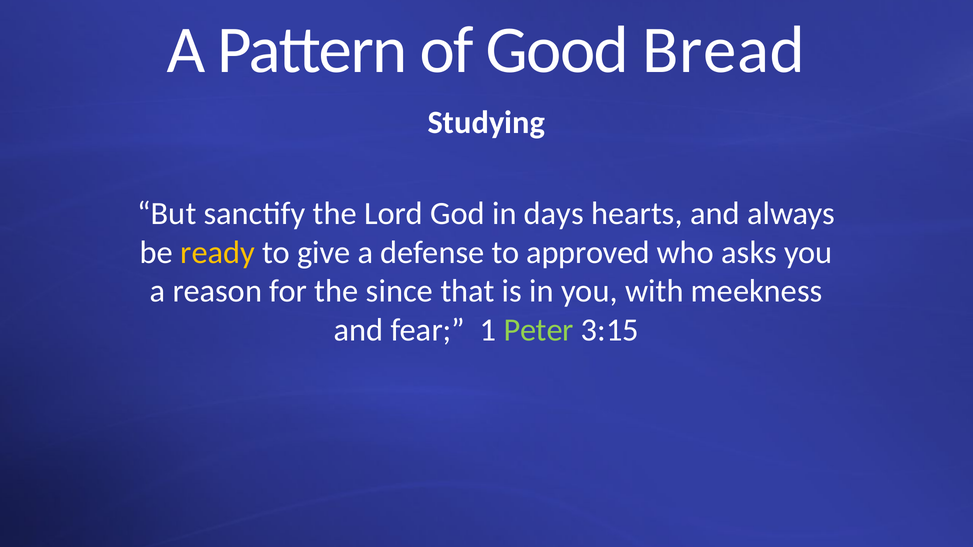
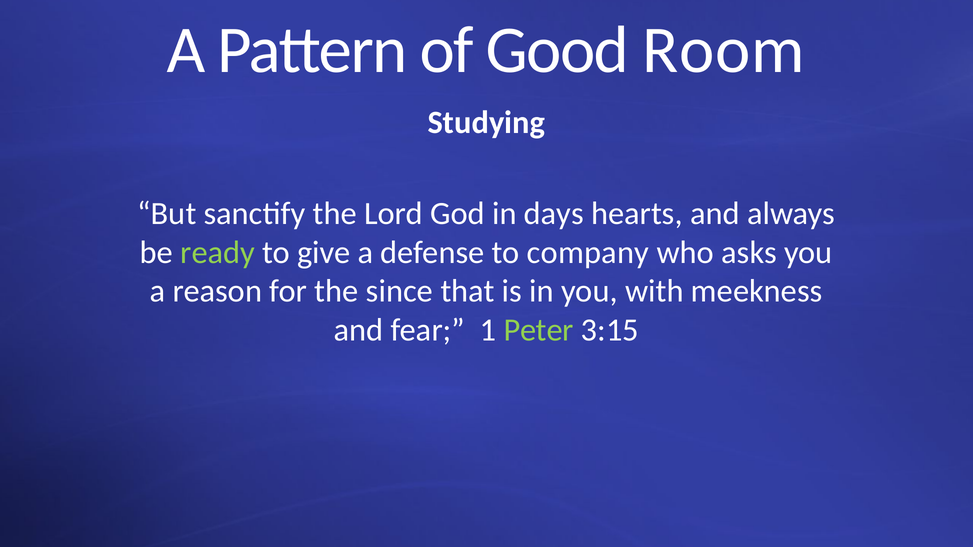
Bread: Bread -> Room
ready colour: yellow -> light green
approved: approved -> company
